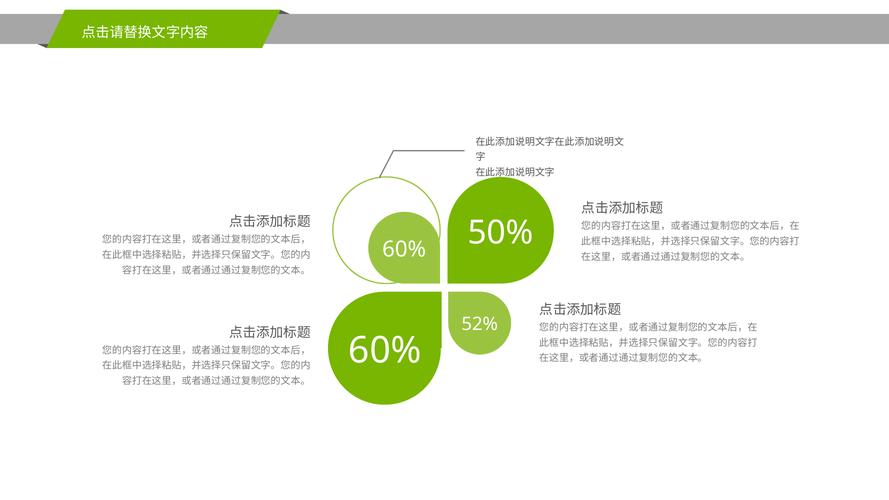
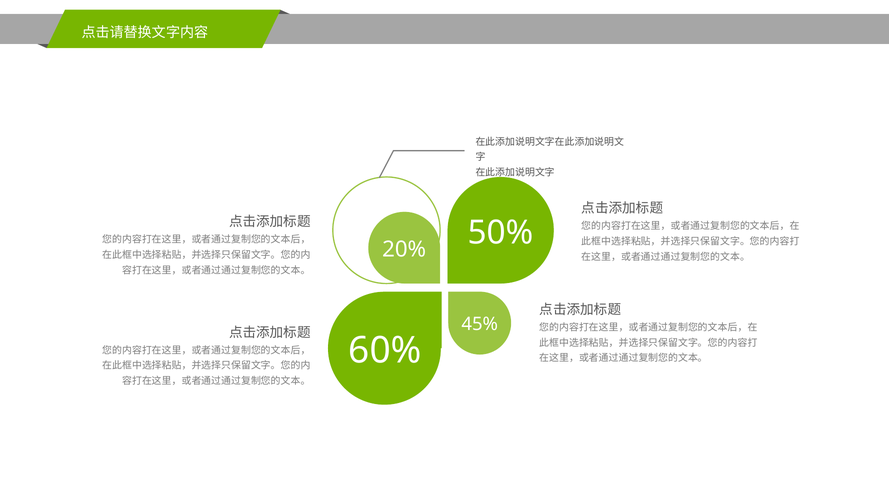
60% at (404, 249): 60% -> 20%
52%: 52% -> 45%
